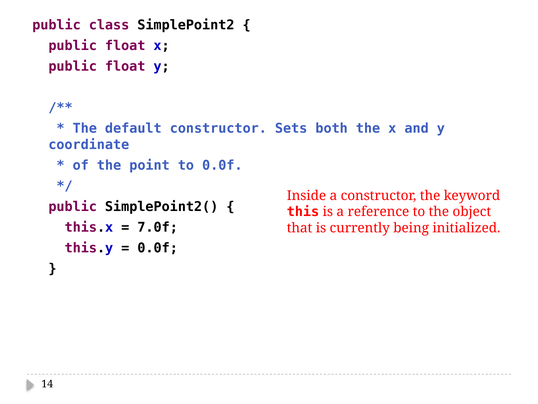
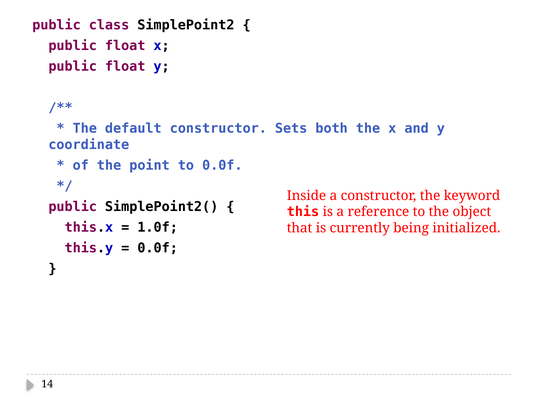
7.0f: 7.0f -> 1.0f
